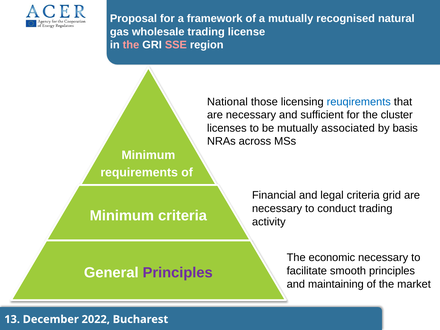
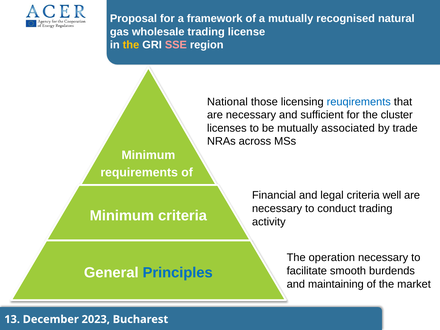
the at (131, 45) colour: pink -> yellow
basis: basis -> trade
grid: grid -> well
economic: economic -> operation
smooth principles: principles -> burdends
Principles at (178, 273) colour: purple -> blue
2022: 2022 -> 2023
